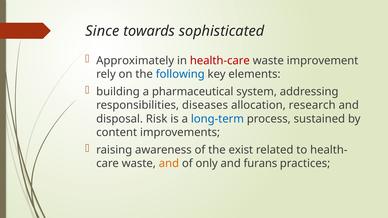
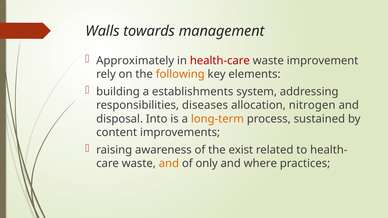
Since: Since -> Walls
sophisticated: sophisticated -> management
following colour: blue -> orange
pharmaceutical: pharmaceutical -> establishments
research: research -> nitrogen
Risk: Risk -> Into
long-term colour: blue -> orange
furans: furans -> where
